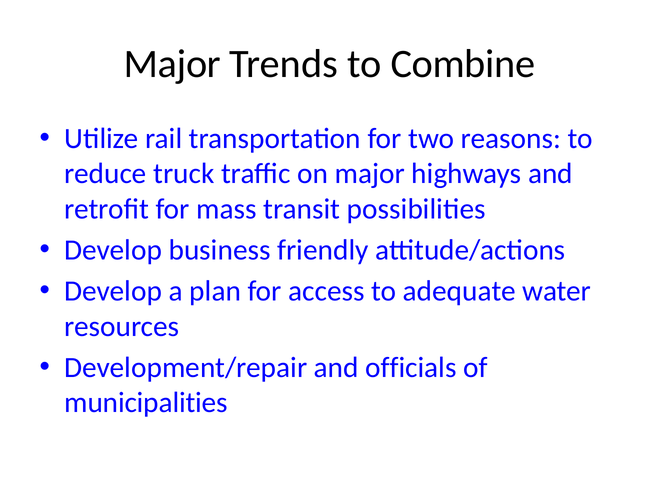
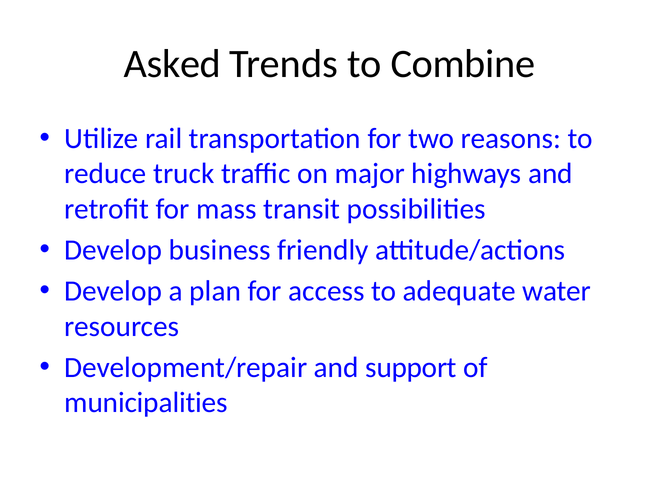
Major at (172, 64): Major -> Asked
officials: officials -> support
